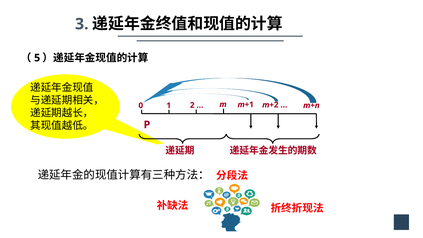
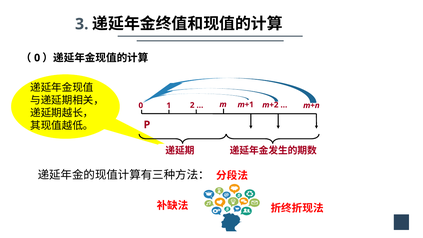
5 at (37, 58): 5 -> 0
